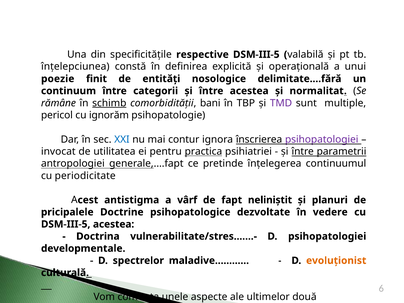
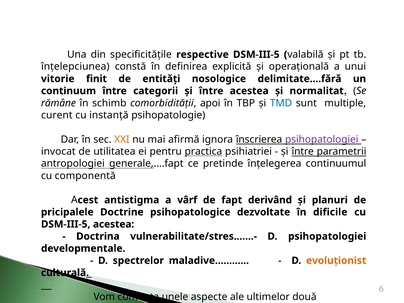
poezie: poezie -> vitorie
schimb underline: present -> none
bani: bani -> apoi
TMD colour: purple -> blue
pericol: pericol -> curent
ignorăm: ignorăm -> instanță
XXI colour: blue -> orange
contur: contur -> afirmă
periodicitate: periodicitate -> componentă
neliniștit: neliniștit -> derivând
vedere: vedere -> dificile
